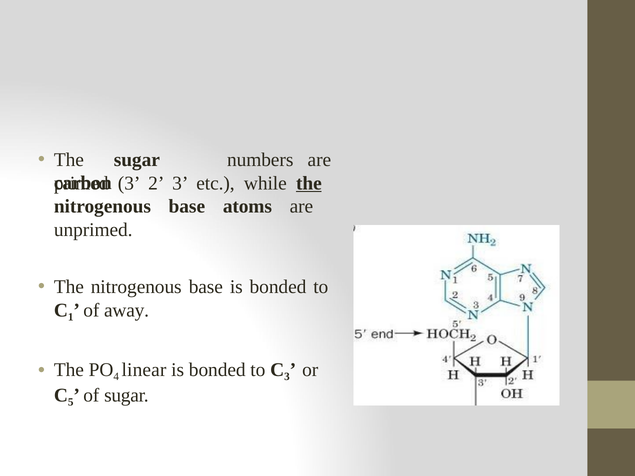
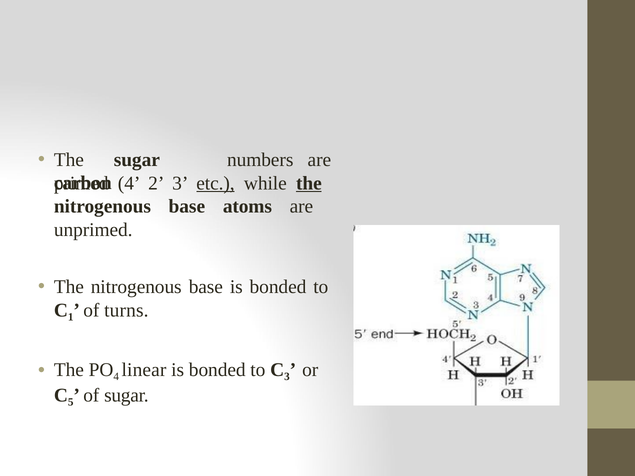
3 at (129, 183): 3 -> 4
etc underline: none -> present
away: away -> turns
